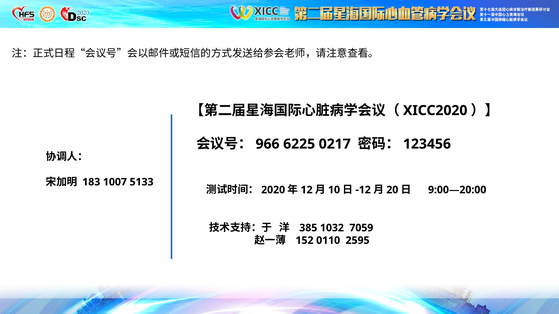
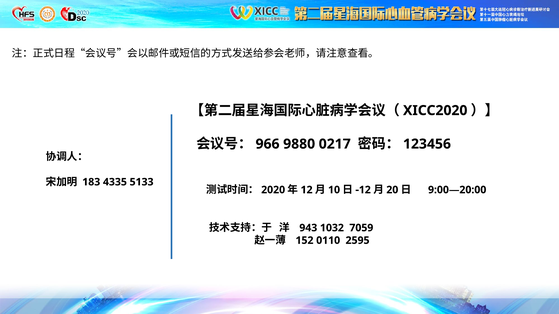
6225: 6225 -> 9880
1007: 1007 -> 4335
385: 385 -> 943
